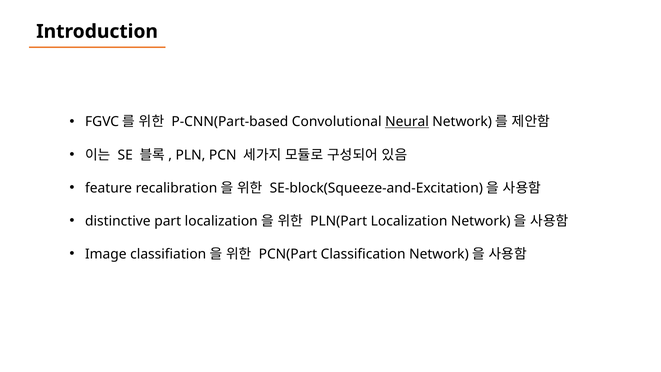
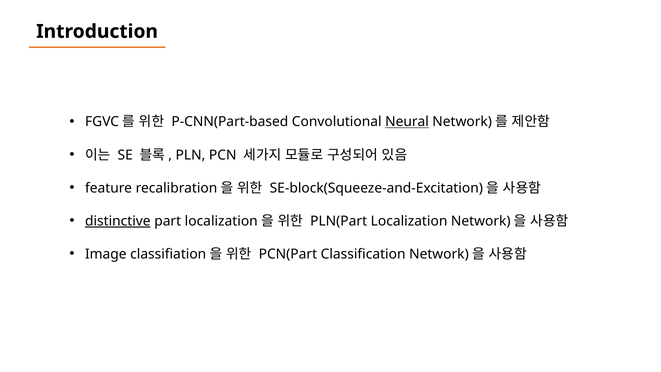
distinctive underline: none -> present
